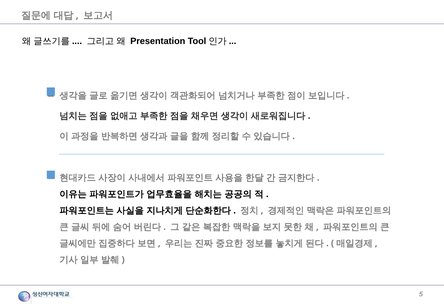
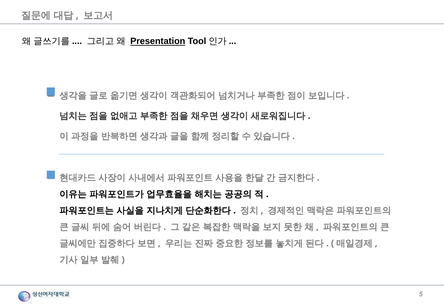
Presentation underline: none -> present
